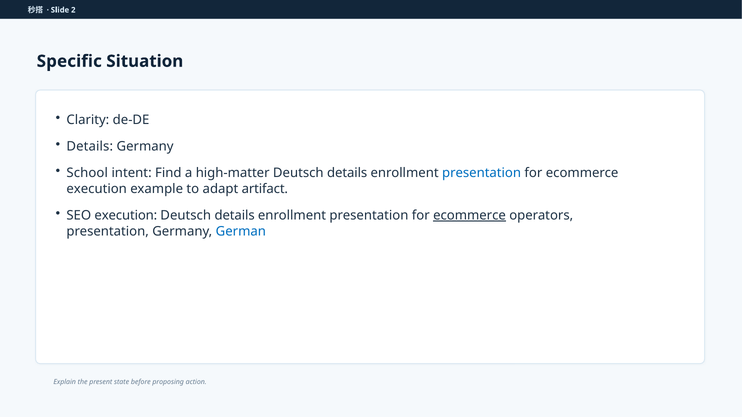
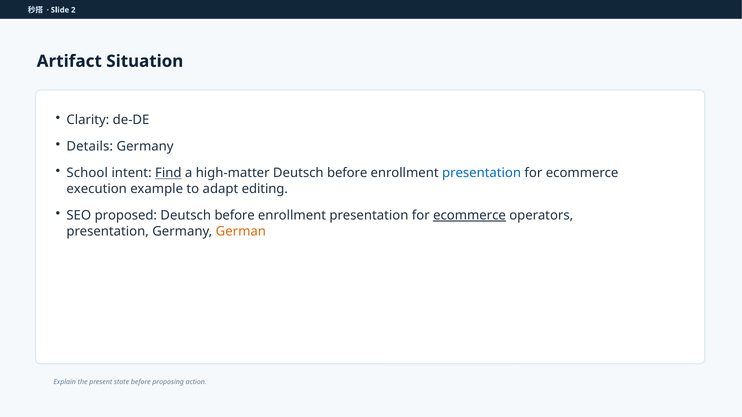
Specific: Specific -> Artifact
Find underline: none -> present
details at (347, 173): details -> before
artifact: artifact -> editing
SEO execution: execution -> proposed
details at (235, 216): details -> before
German colour: blue -> orange
